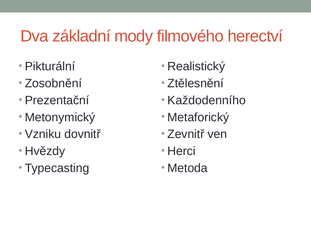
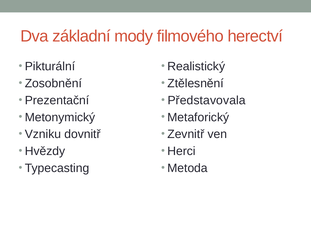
Každodenního: Každodenního -> Představovala
